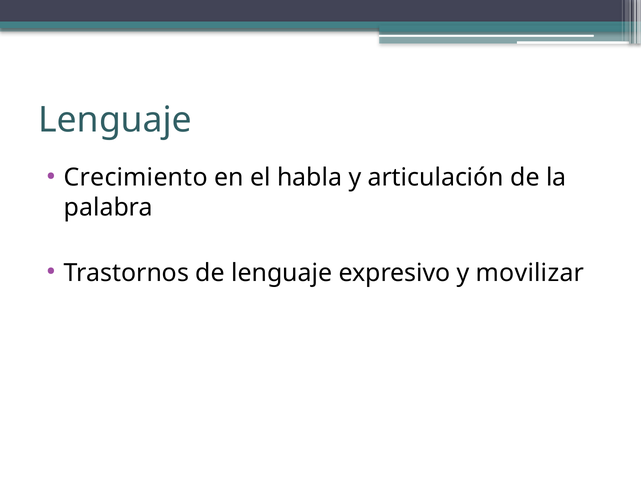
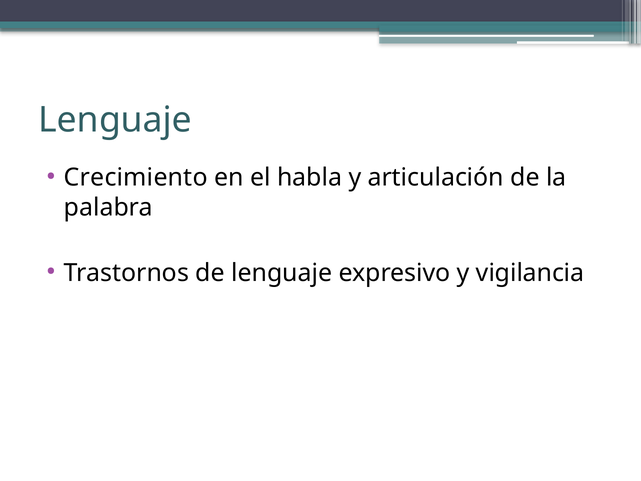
movilizar: movilizar -> vigilancia
